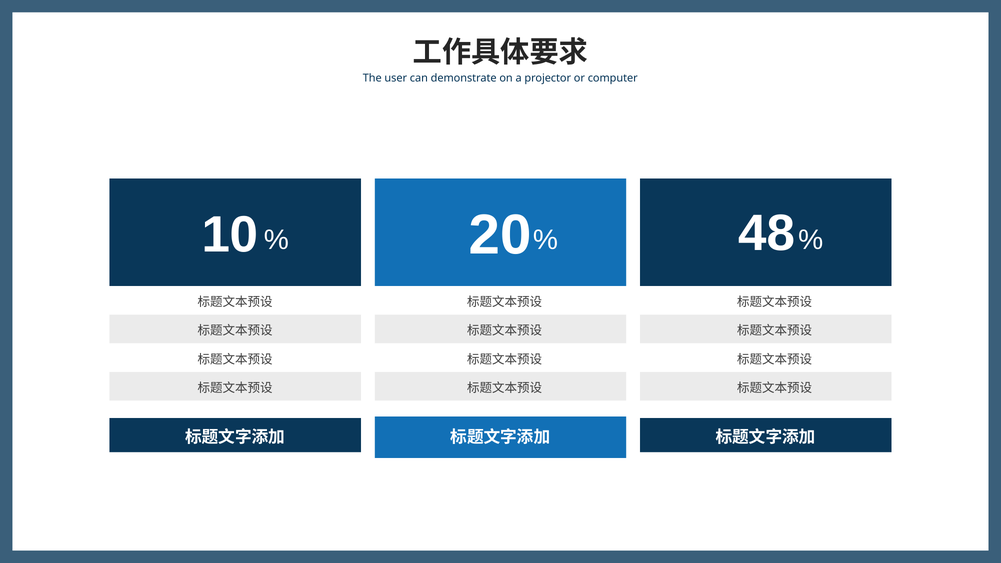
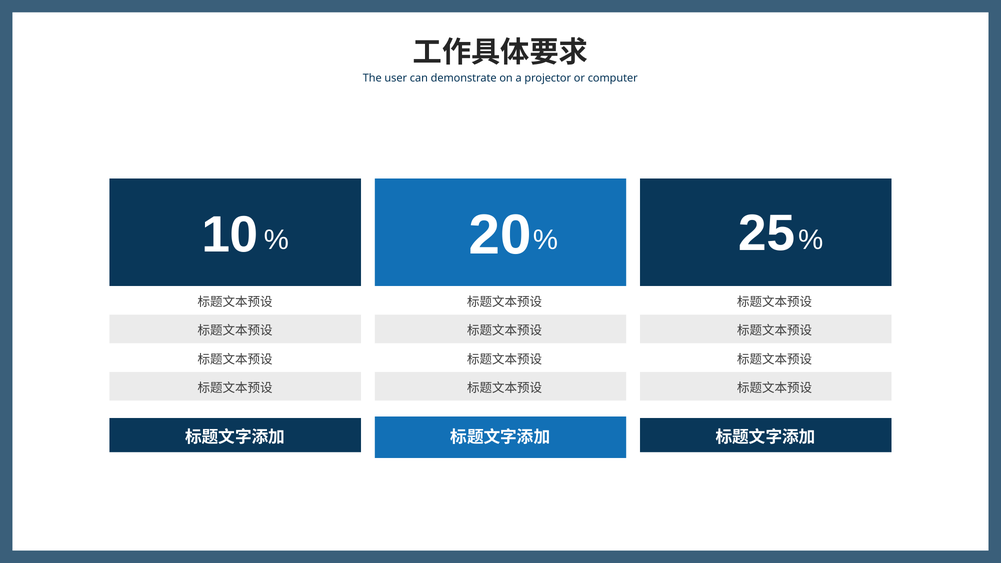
48: 48 -> 25
